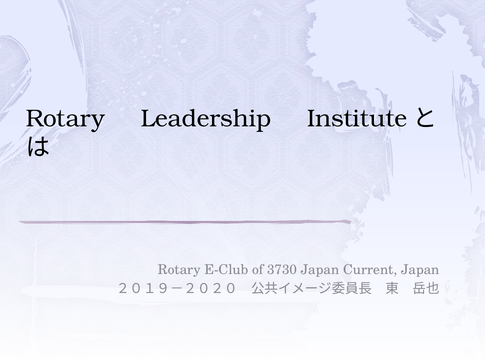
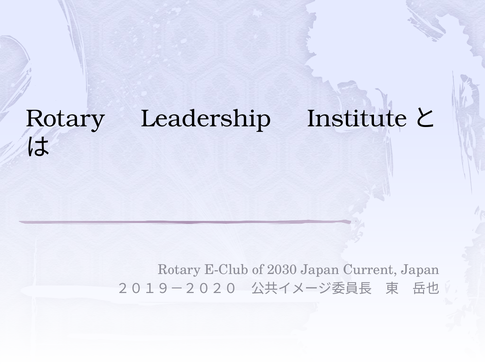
3730: 3730 -> 2030
